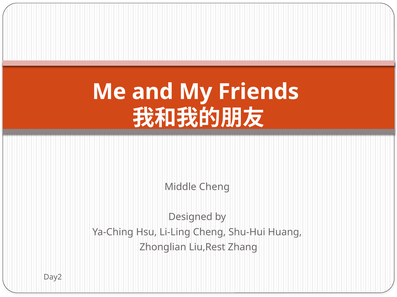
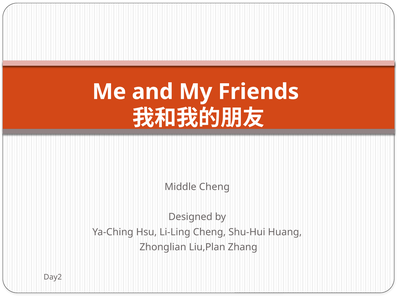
Liu,Rest: Liu,Rest -> Liu,Plan
